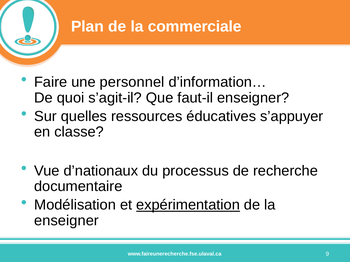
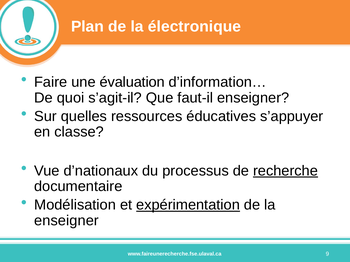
commerciale: commerciale -> électronique
personnel: personnel -> évaluation
recherche underline: none -> present
